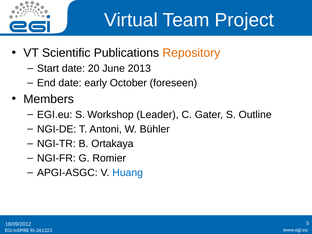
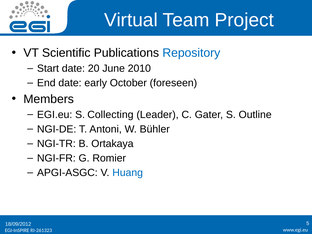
Repository colour: orange -> blue
2013: 2013 -> 2010
Workshop: Workshop -> Collecting
